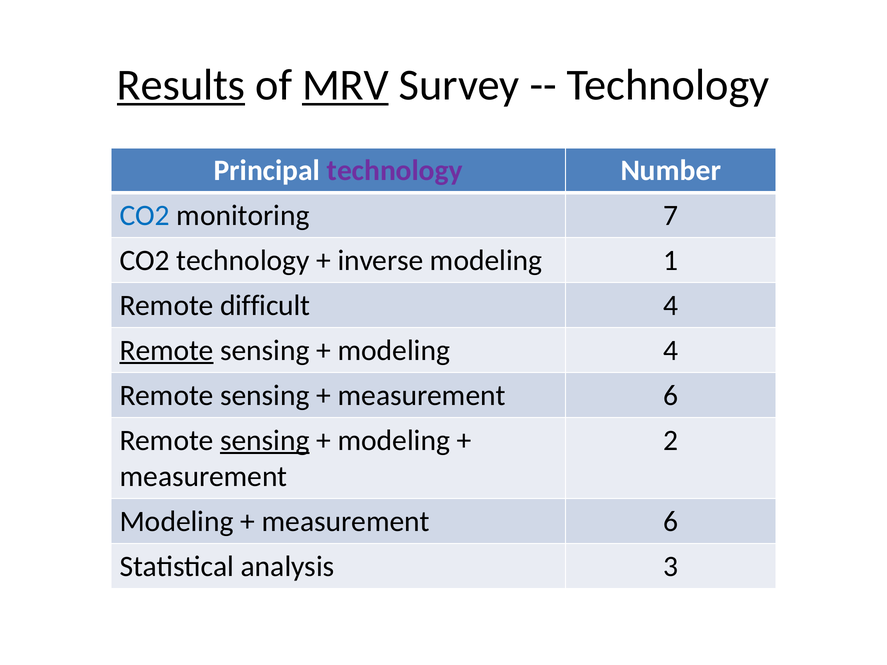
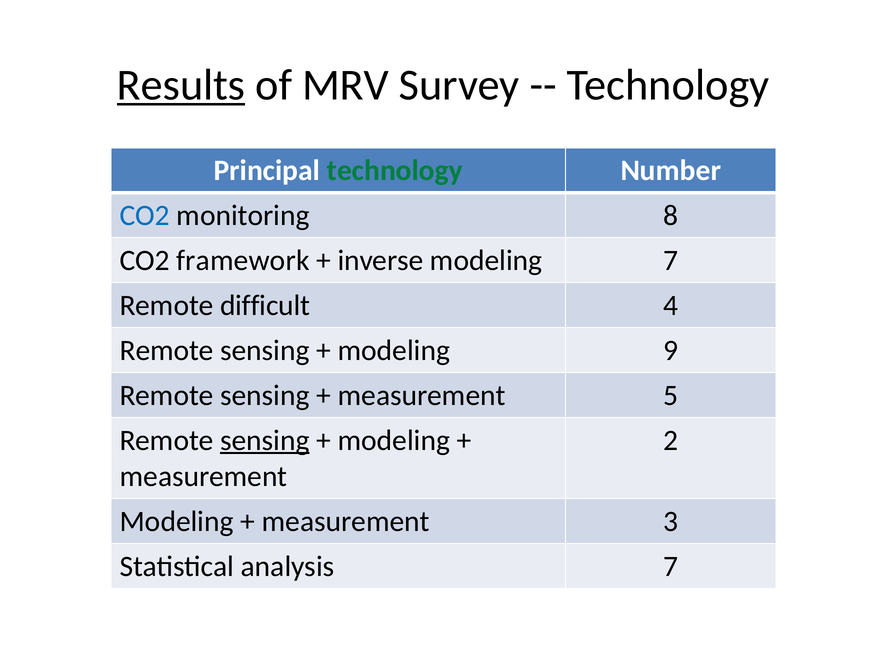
MRV underline: present -> none
technology at (395, 171) colour: purple -> green
7: 7 -> 8
CO2 technology: technology -> framework
modeling 1: 1 -> 7
Remote at (167, 350) underline: present -> none
modeling 4: 4 -> 9
6 at (671, 395): 6 -> 5
6 at (671, 521): 6 -> 3
analysis 3: 3 -> 7
